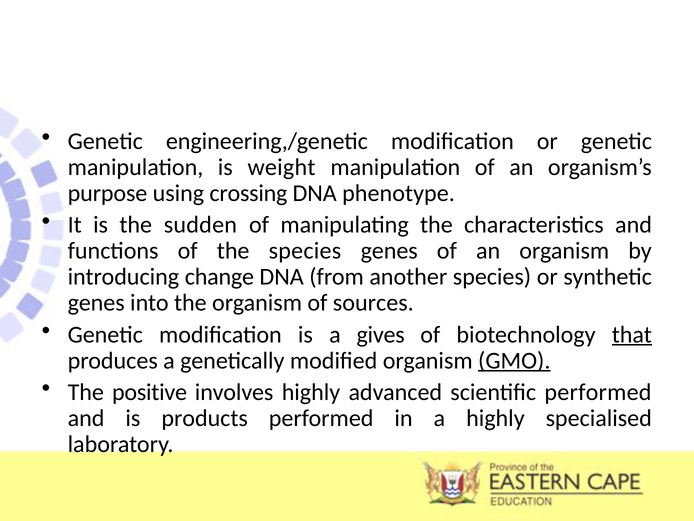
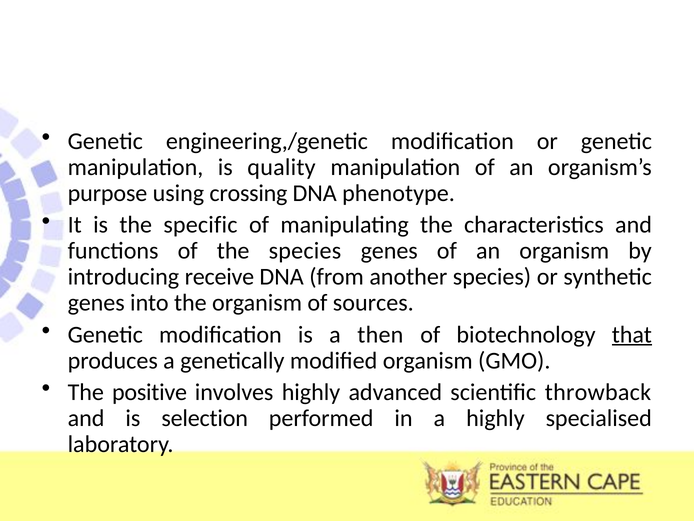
weight: weight -> quality
sudden: sudden -> specific
change: change -> receive
gives: gives -> then
GMO underline: present -> none
scientific performed: performed -> throwback
products: products -> selection
